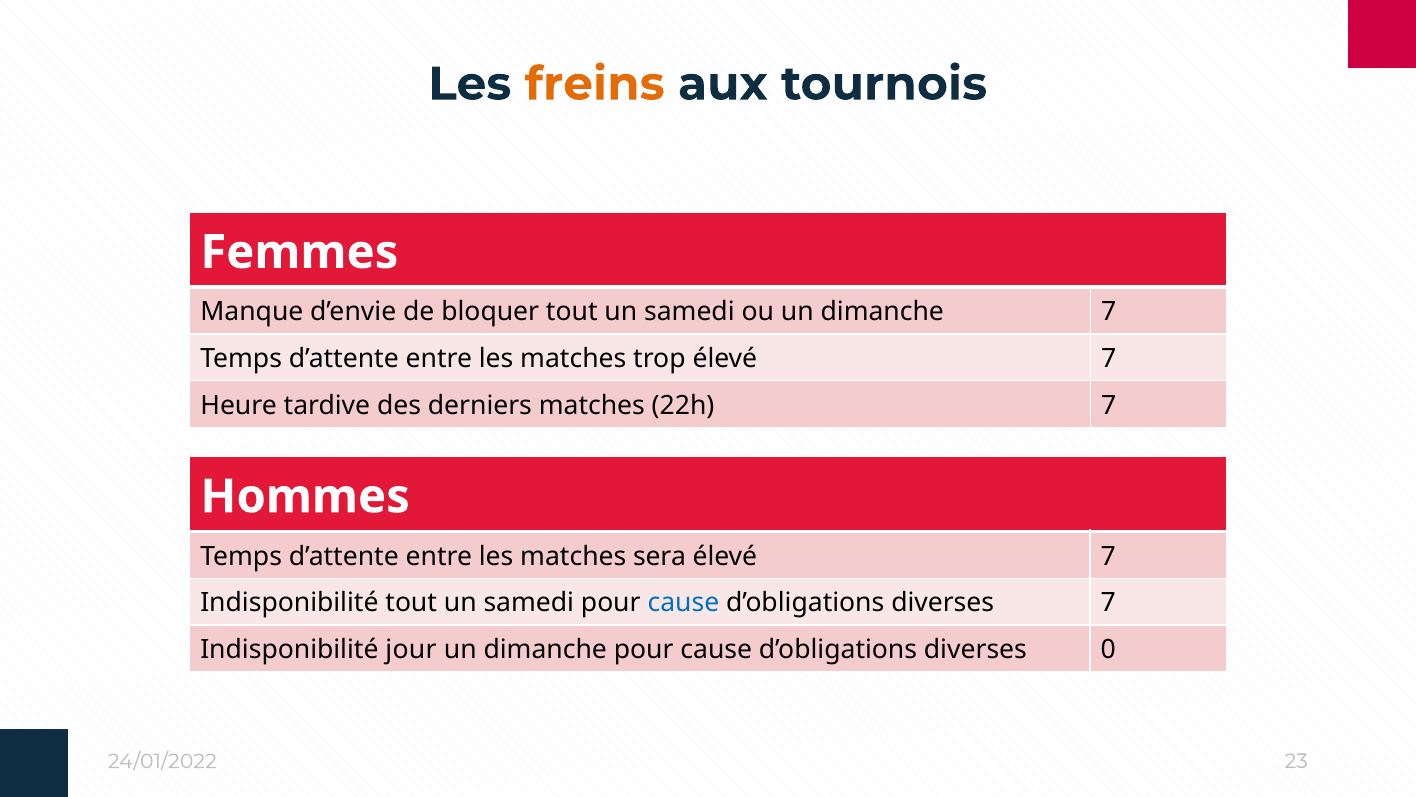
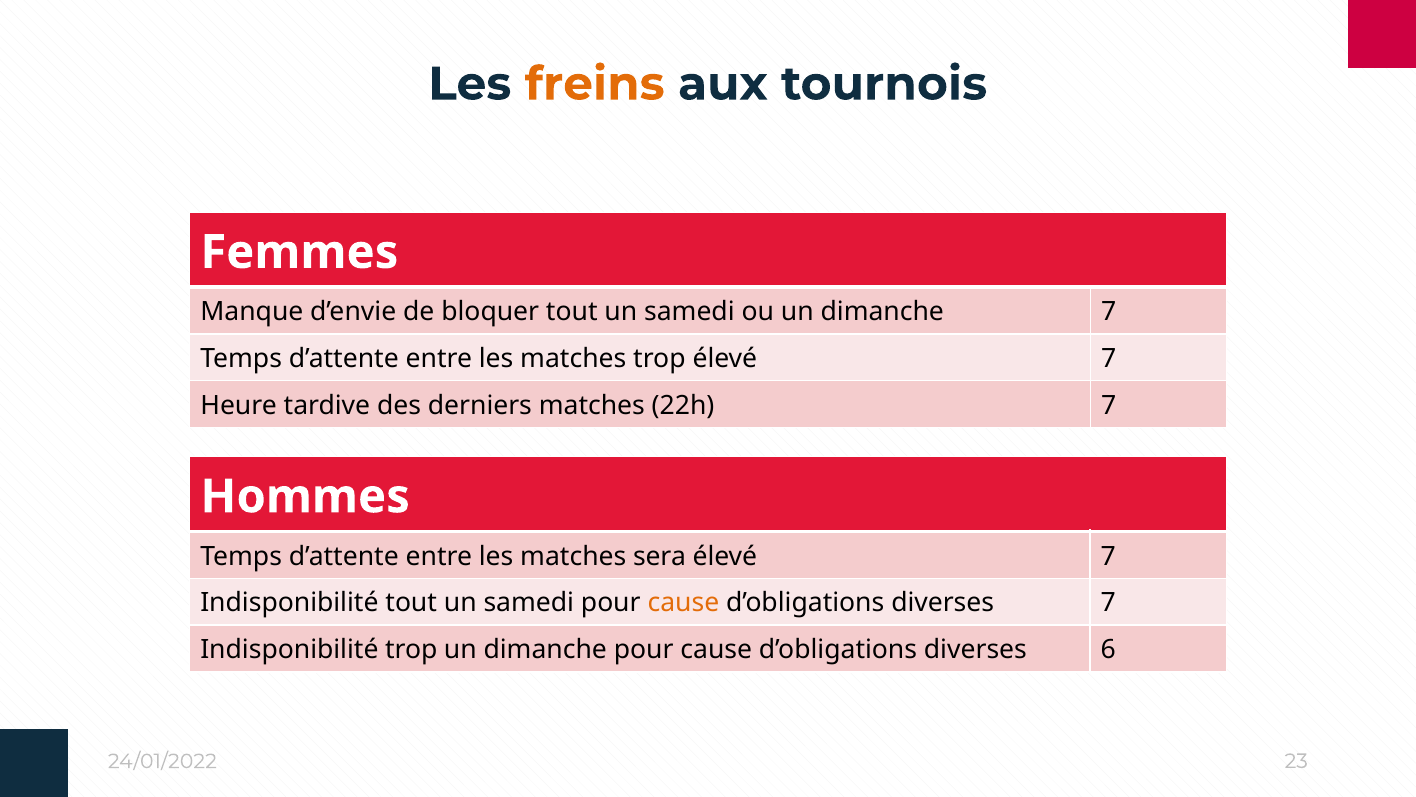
cause at (683, 603) colour: blue -> orange
Indisponibilité jour: jour -> trop
0: 0 -> 6
